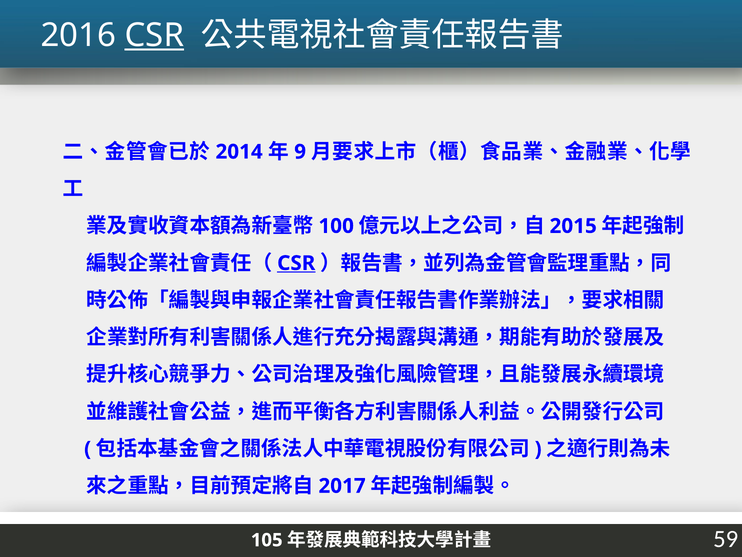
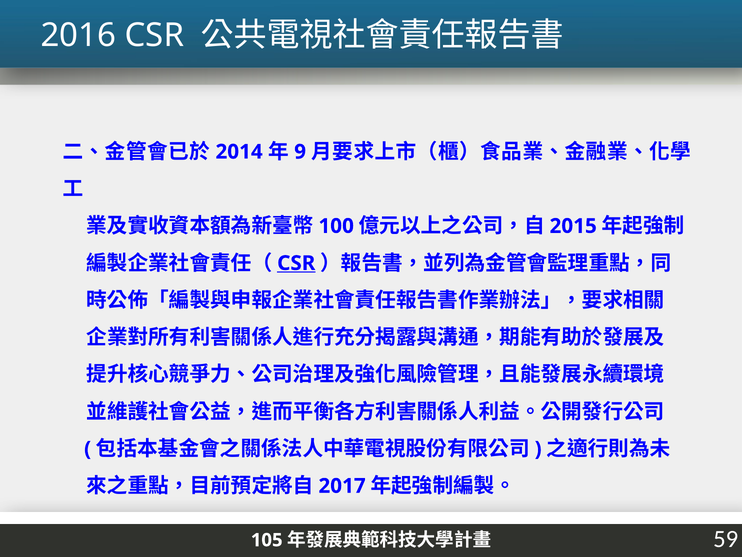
CSR at (154, 35) underline: present -> none
